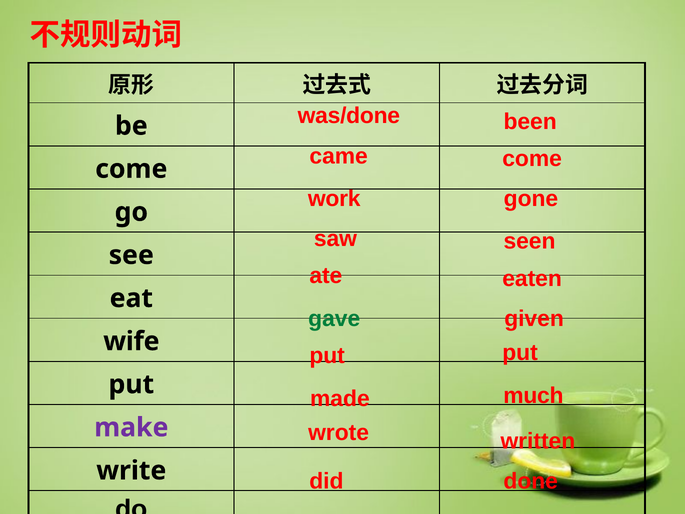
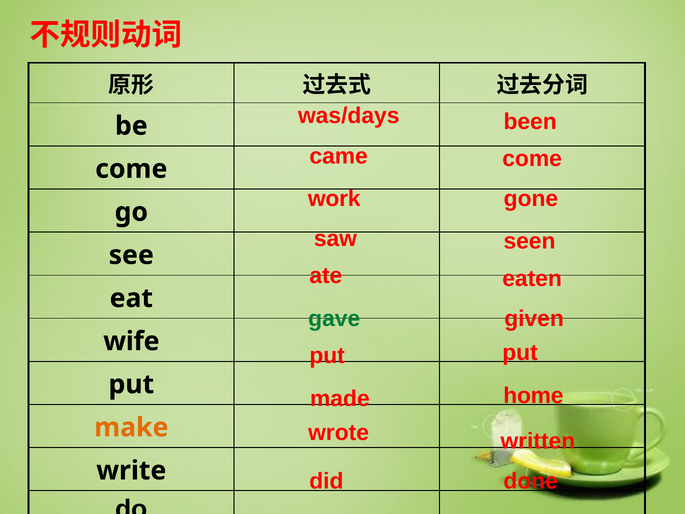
was/done: was/done -> was/days
much: much -> home
make colour: purple -> orange
